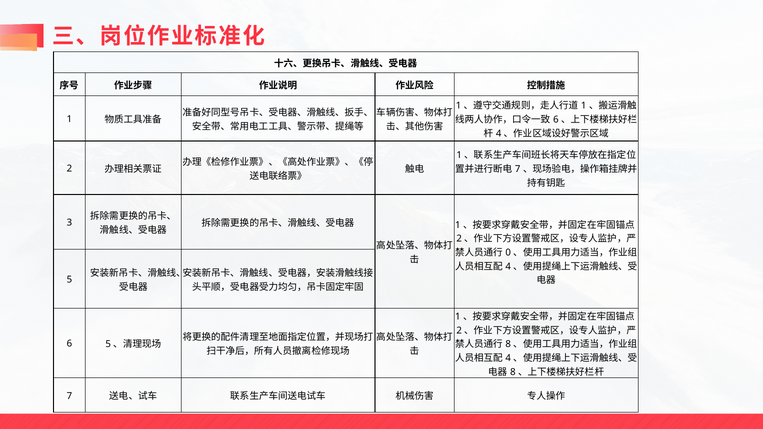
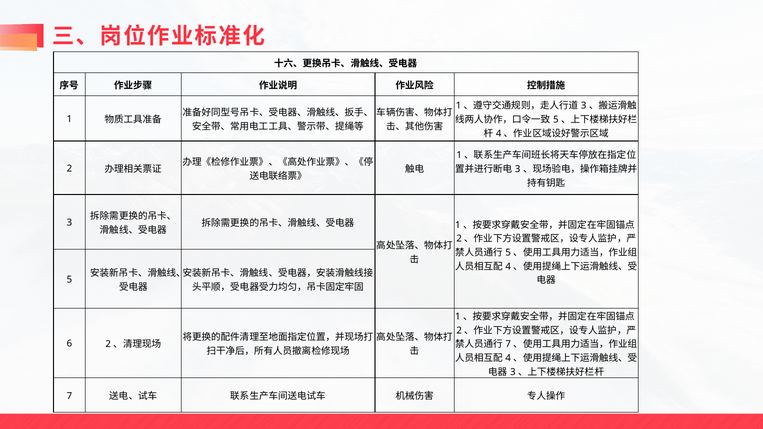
1 at (584, 106): 1 -> 3
6 at (556, 120): 6 -> 5
7 at (518, 169): 7 -> 3
0 at (508, 253): 0 -> 5
8 at (508, 344): 8 -> 7
6 5: 5 -> 2
8 at (513, 372): 8 -> 3
